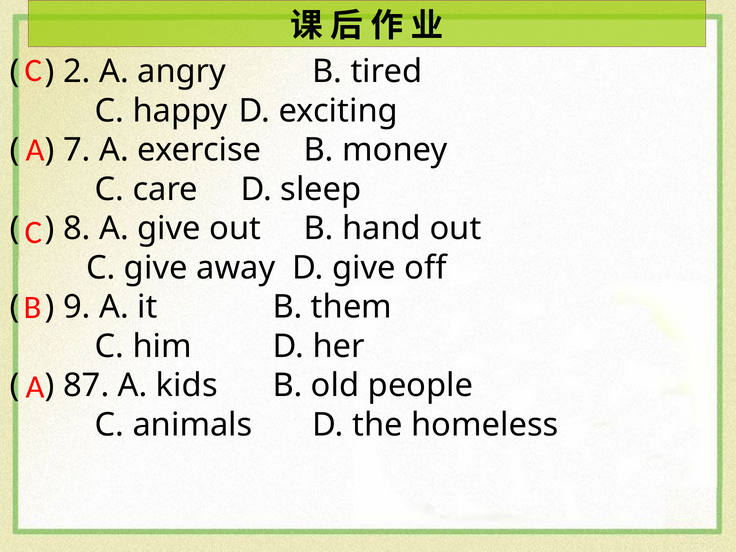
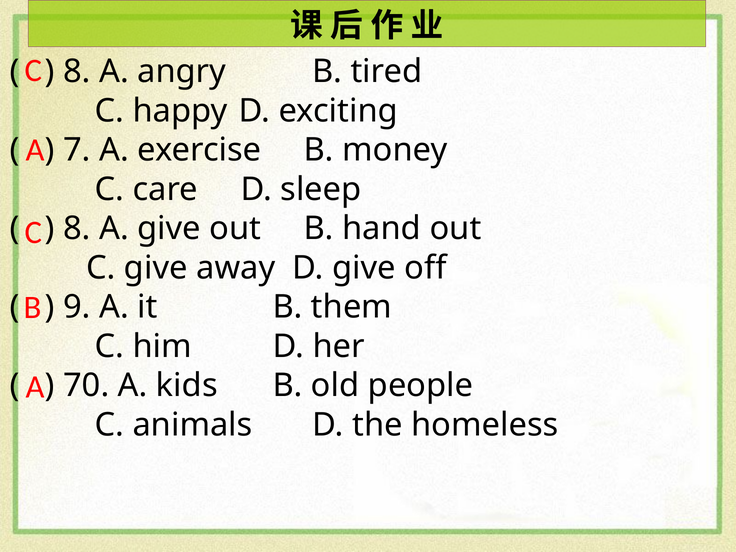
2 at (77, 72): 2 -> 8
87: 87 -> 70
